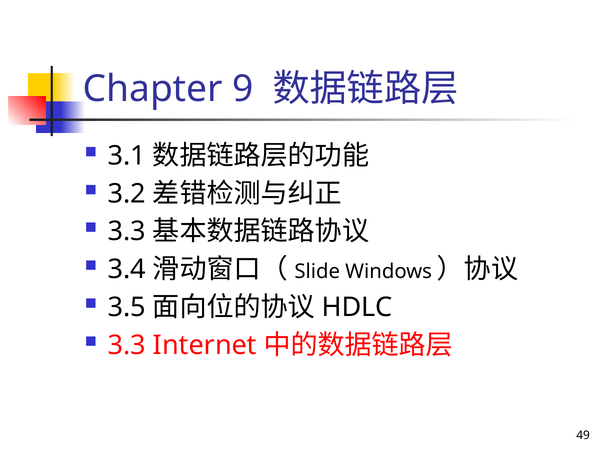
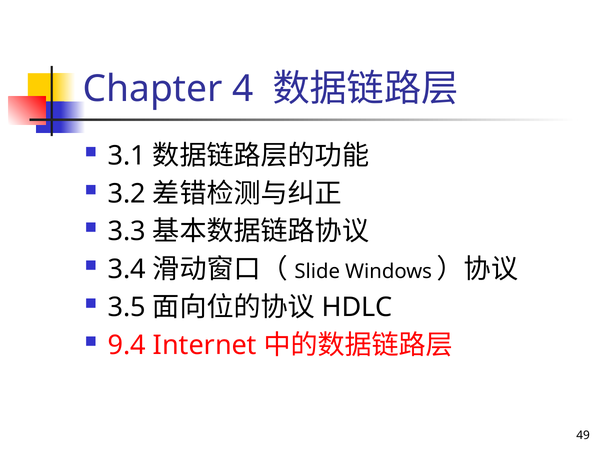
9: 9 -> 4
3.3 at (127, 345): 3.3 -> 9.4
